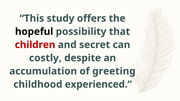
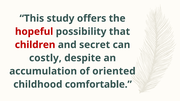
hopeful colour: black -> red
greeting: greeting -> oriented
experienced: experienced -> comfortable
